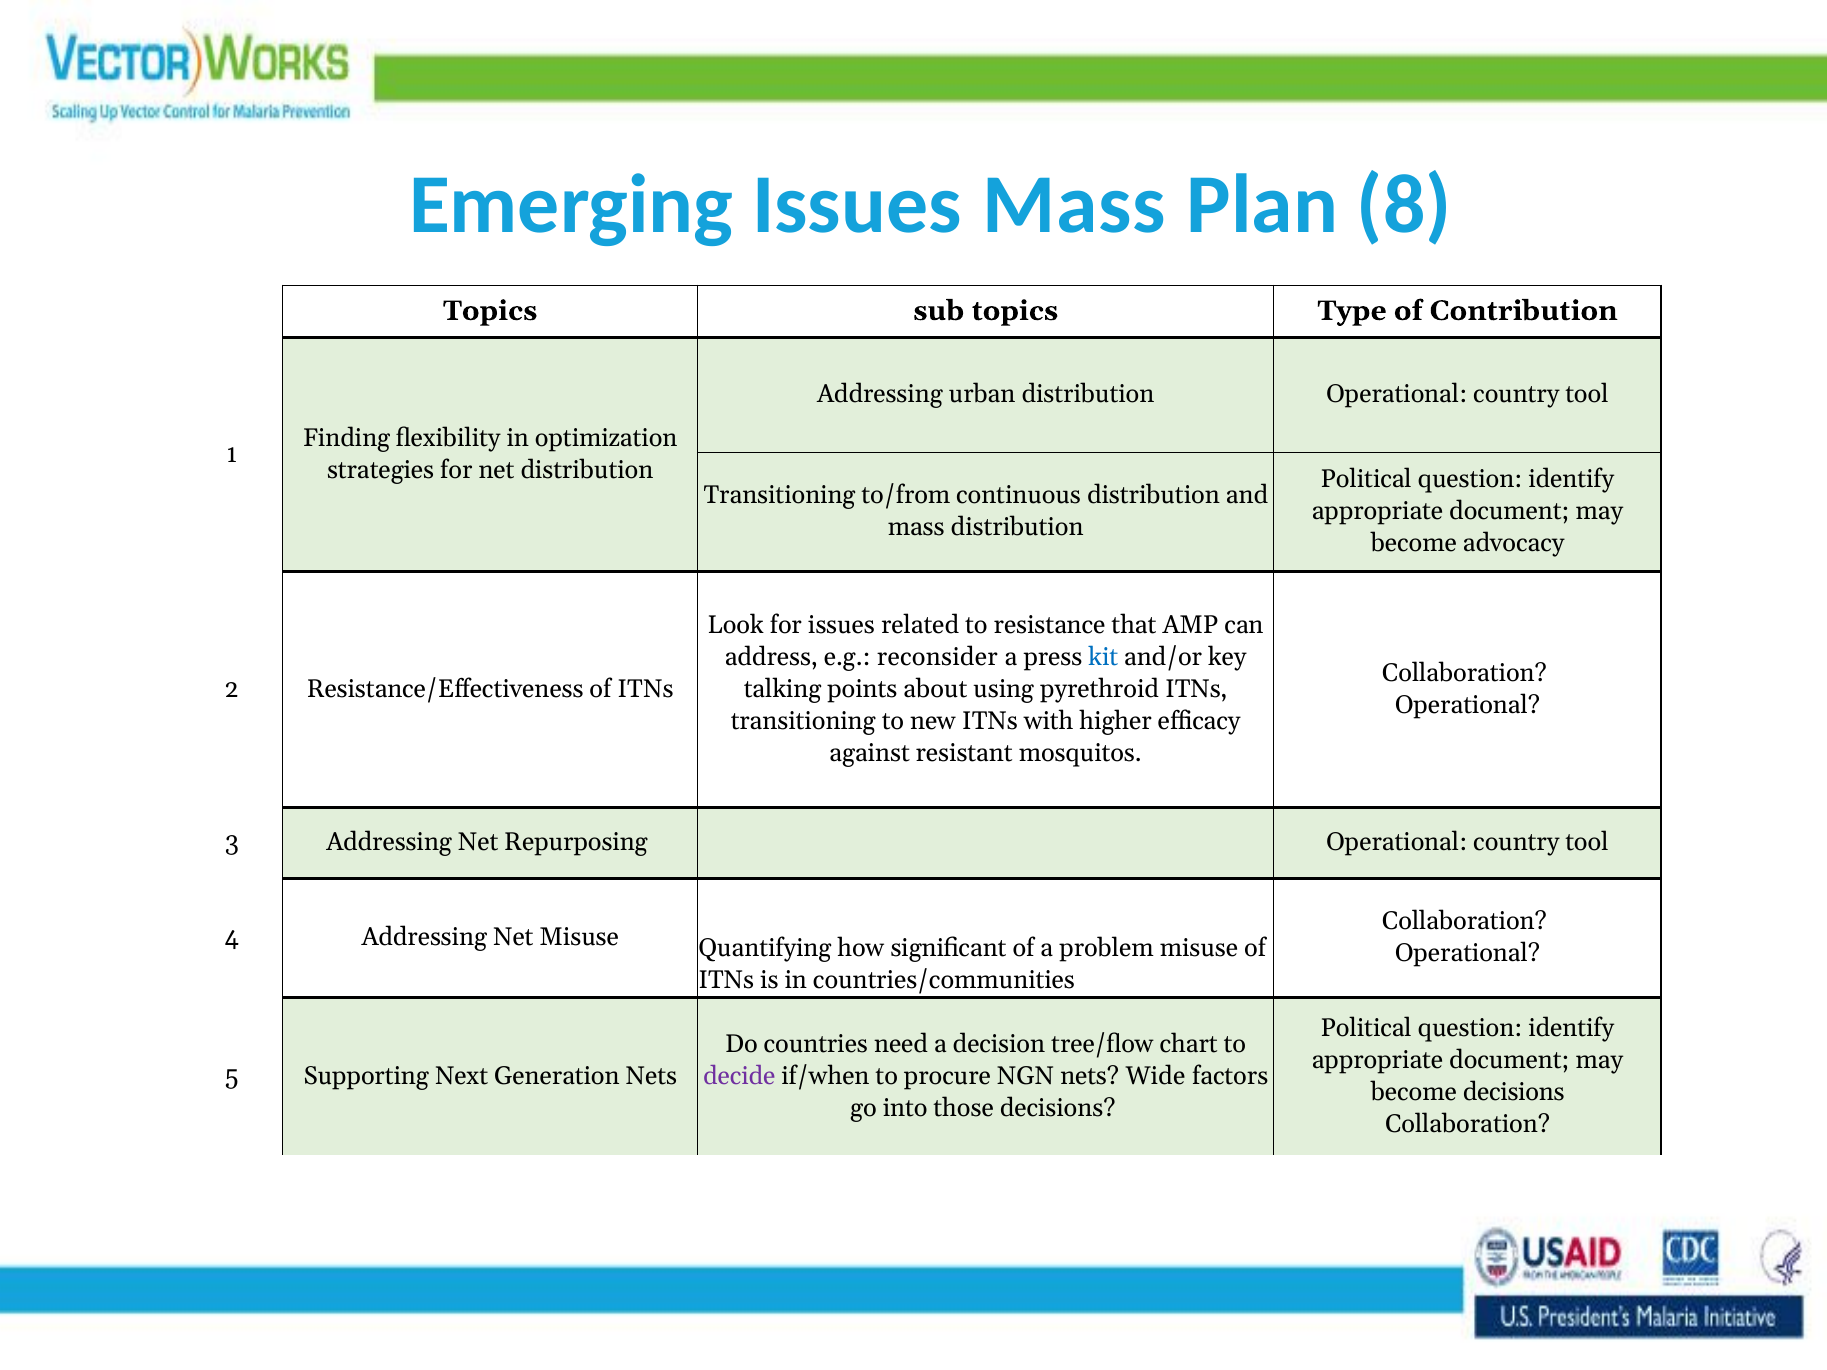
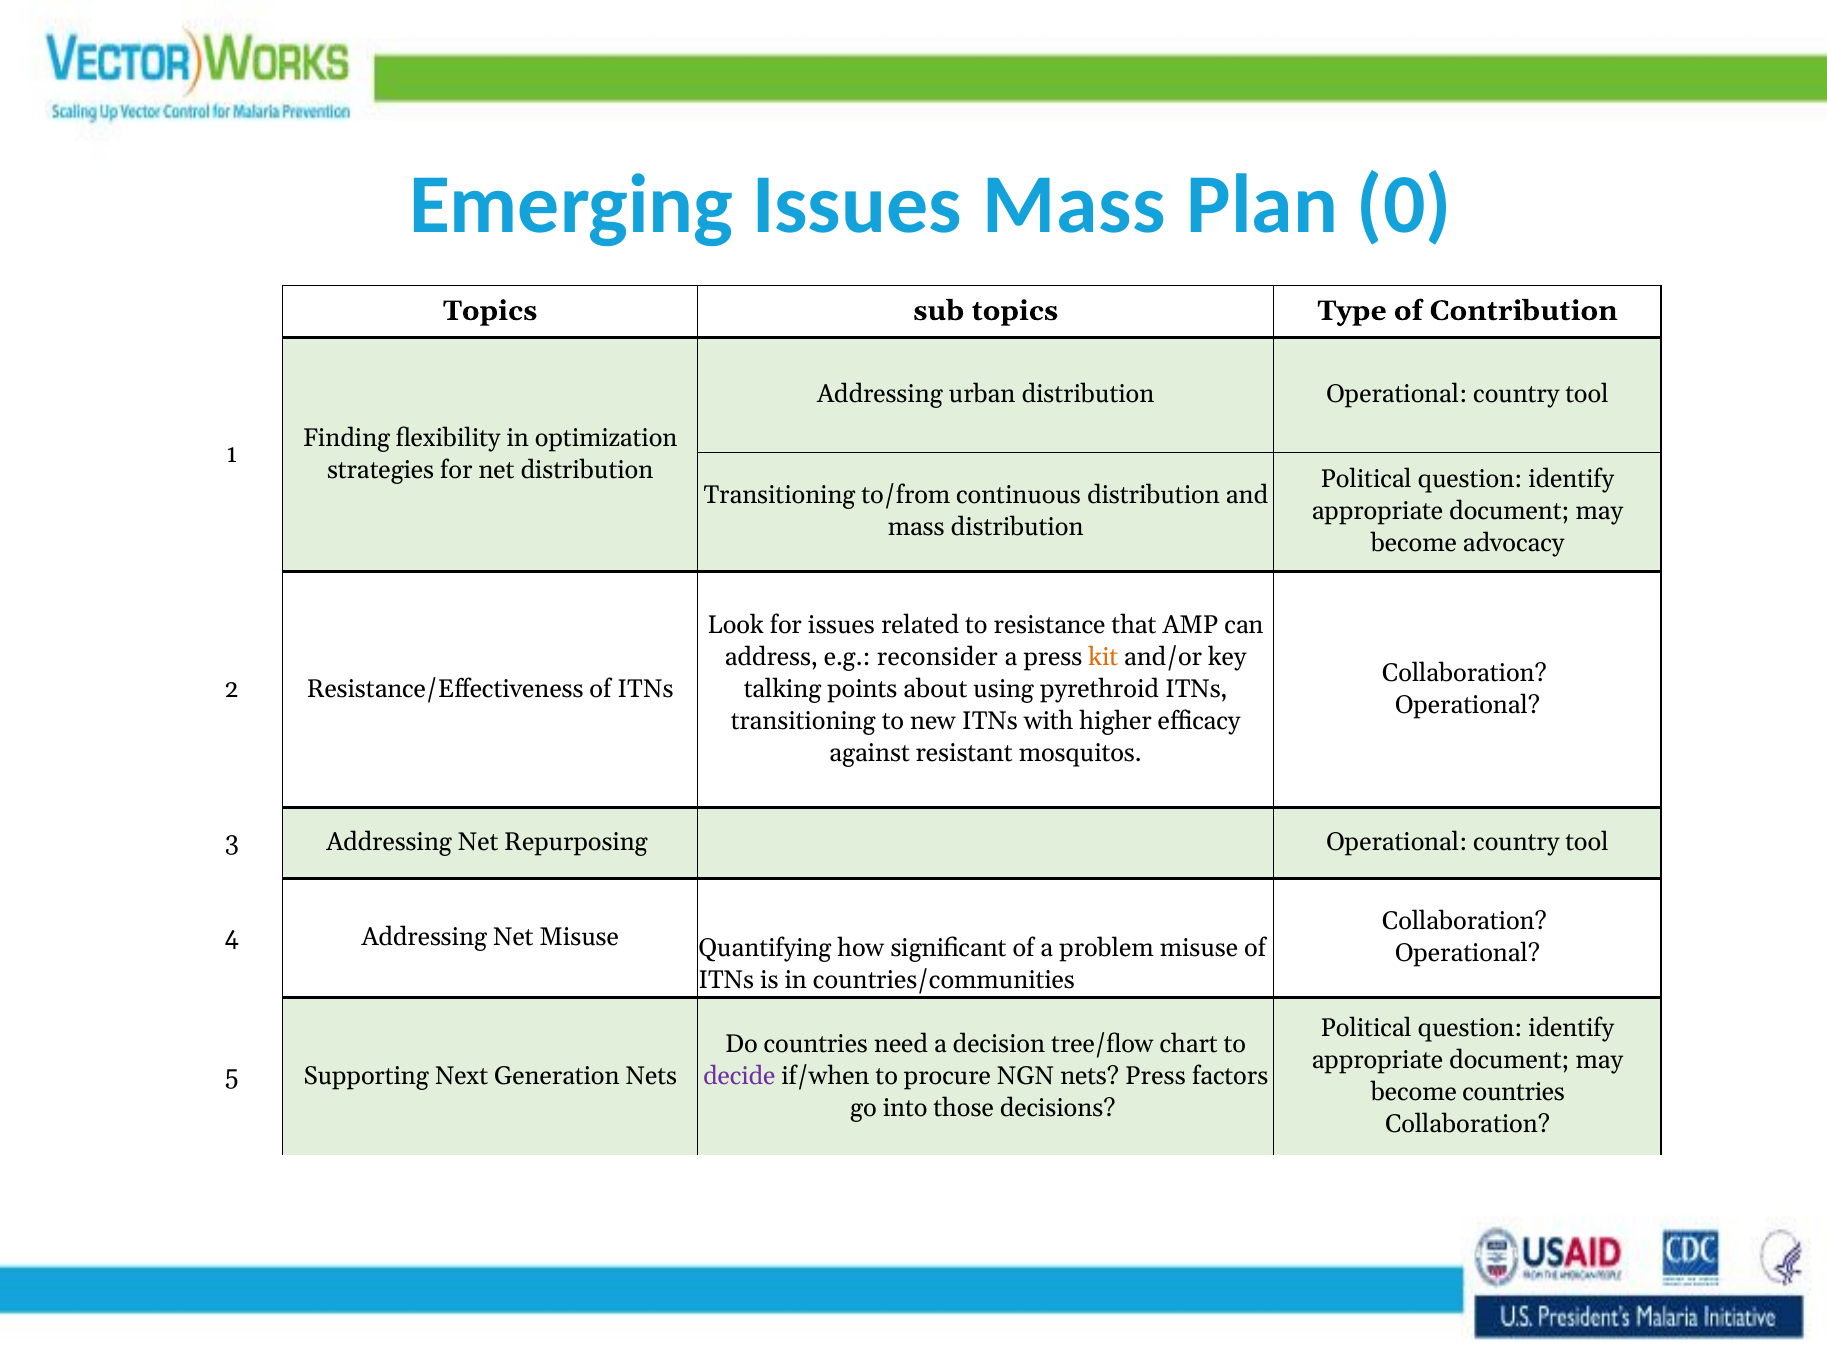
8: 8 -> 0
kit colour: blue -> orange
nets Wide: Wide -> Press
become decisions: decisions -> countries
